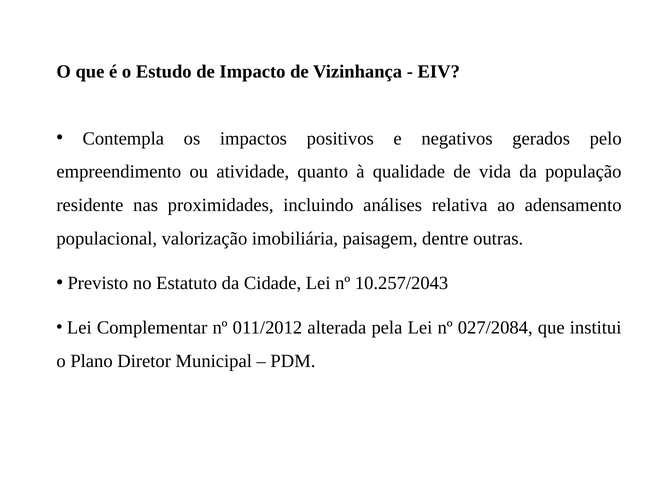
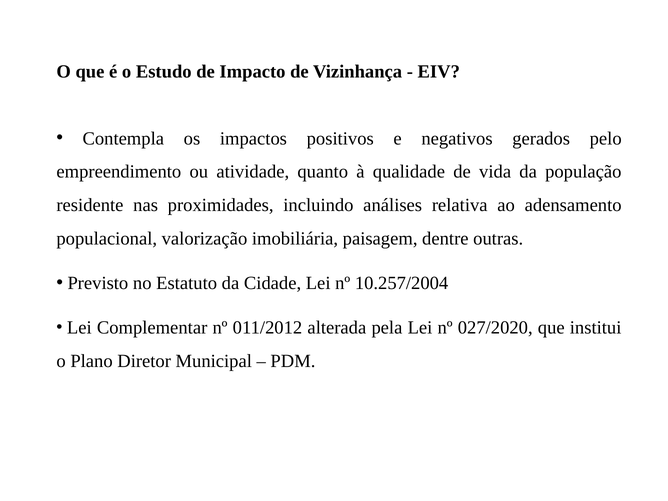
10.257/2043: 10.257/2043 -> 10.257/2004
027/2084: 027/2084 -> 027/2020
